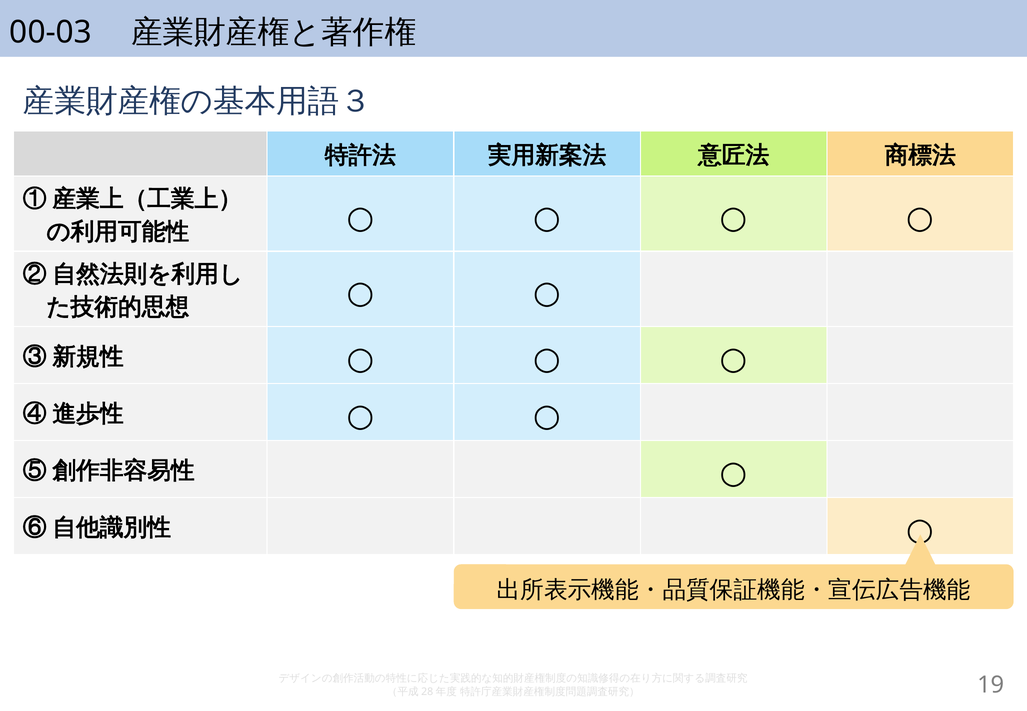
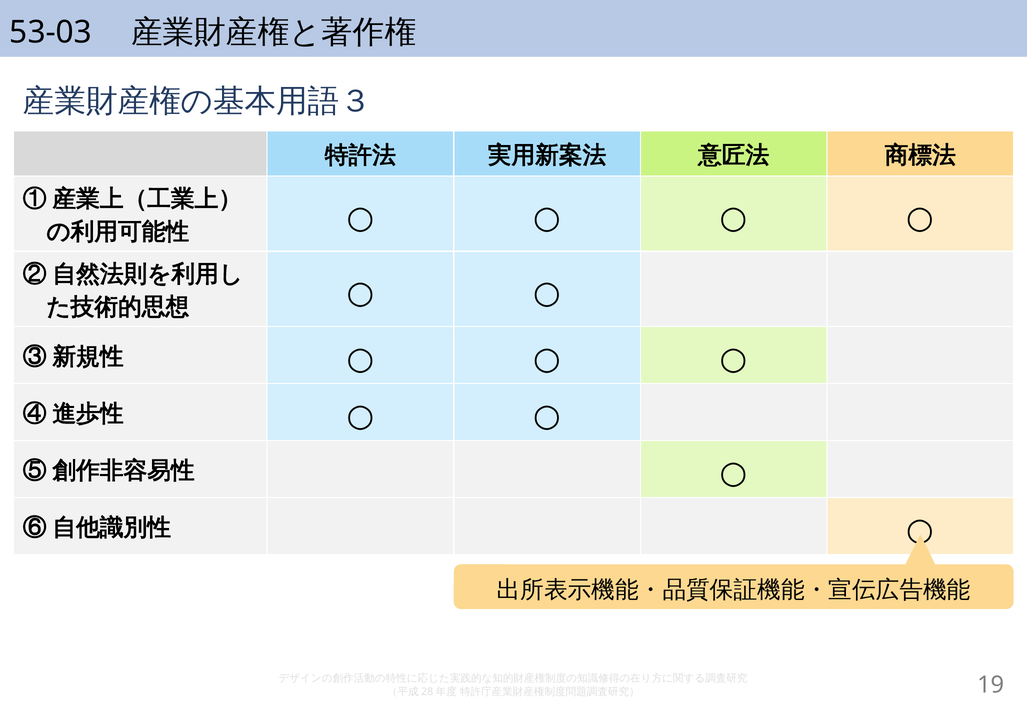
00-03: 00-03 -> 53-03
